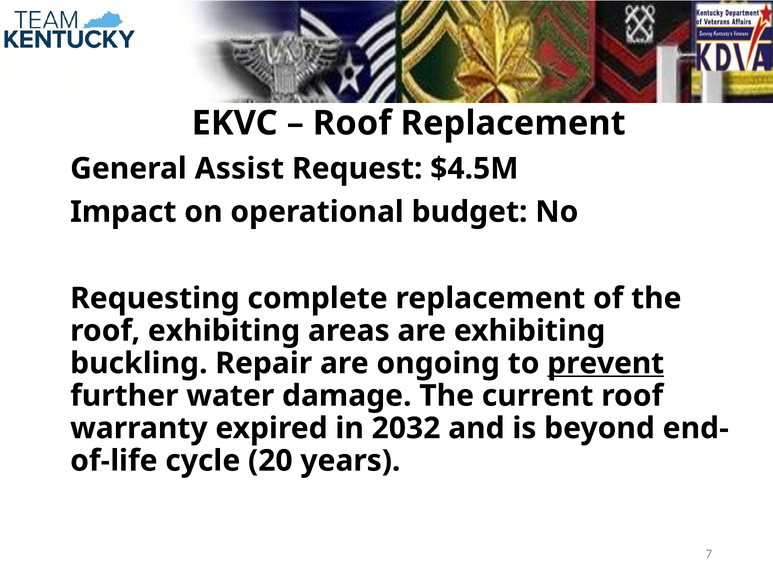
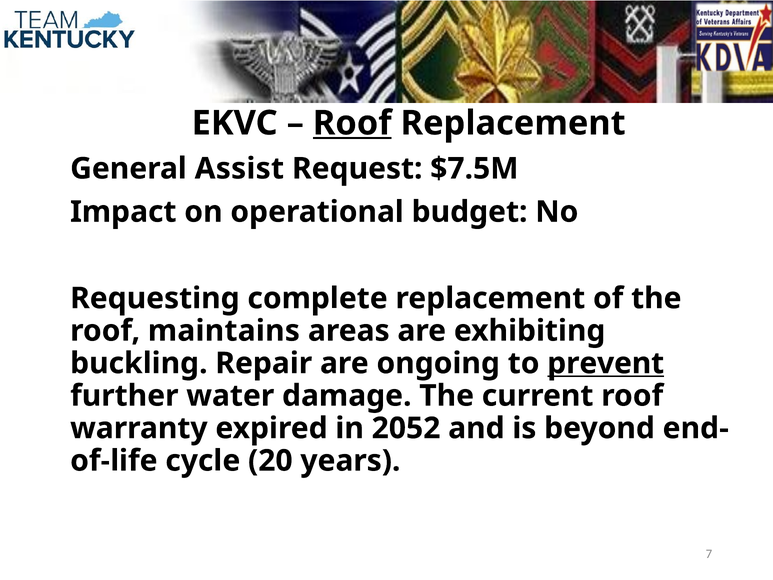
Roof at (352, 123) underline: none -> present
$4.5M: $4.5M -> $7.5M
roof exhibiting: exhibiting -> maintains
2032: 2032 -> 2052
